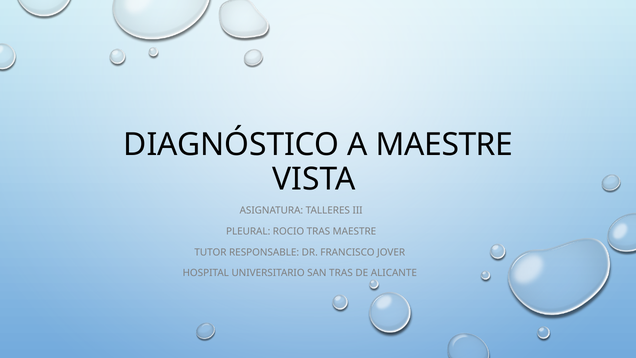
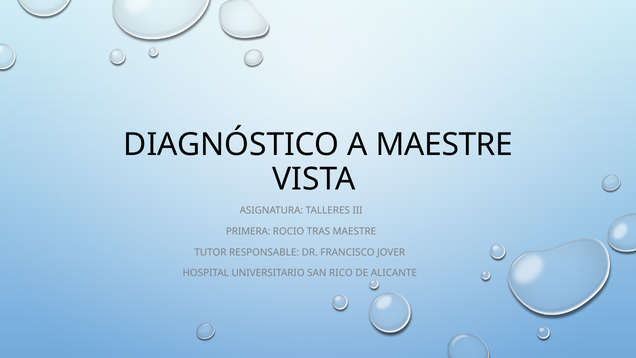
PLEURAL: PLEURAL -> PRIMERA
SAN TRAS: TRAS -> RICO
